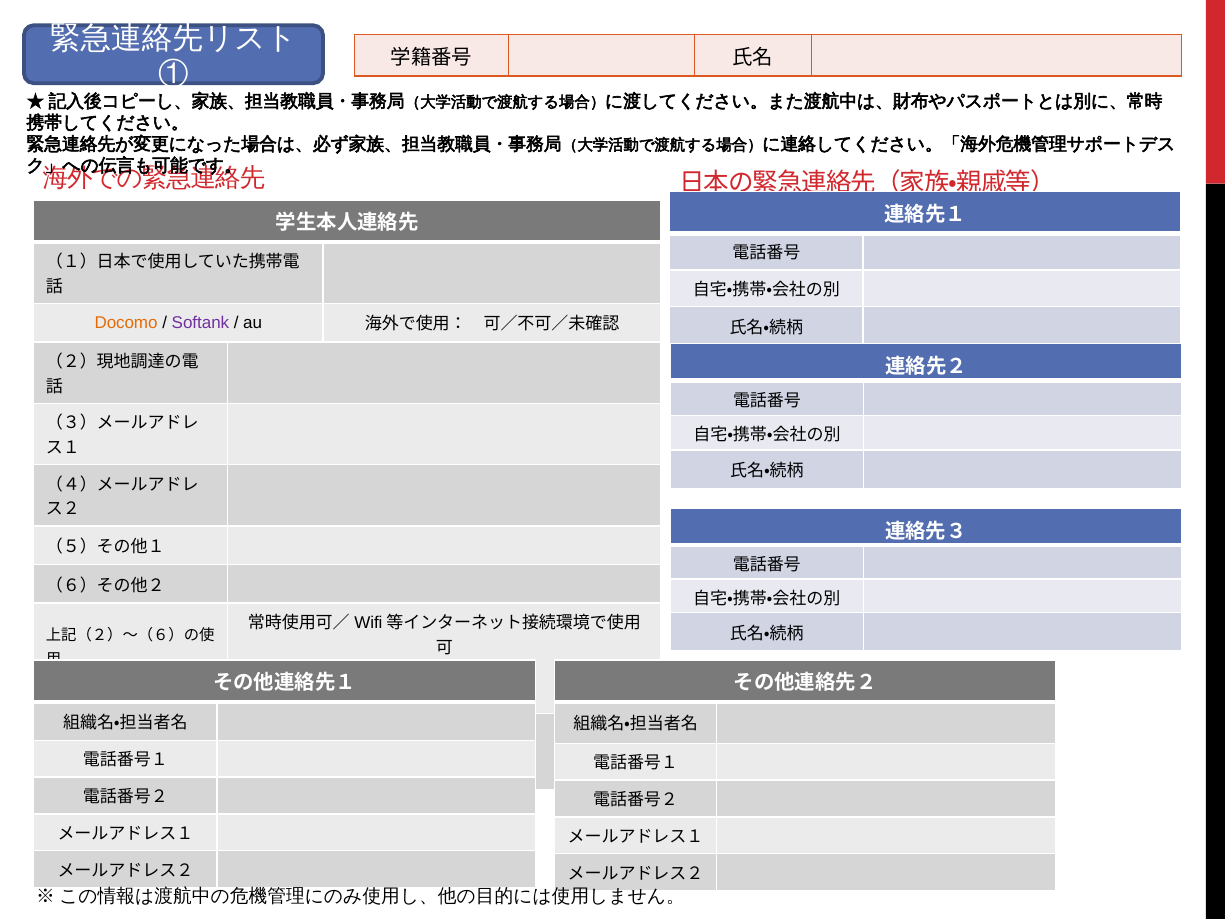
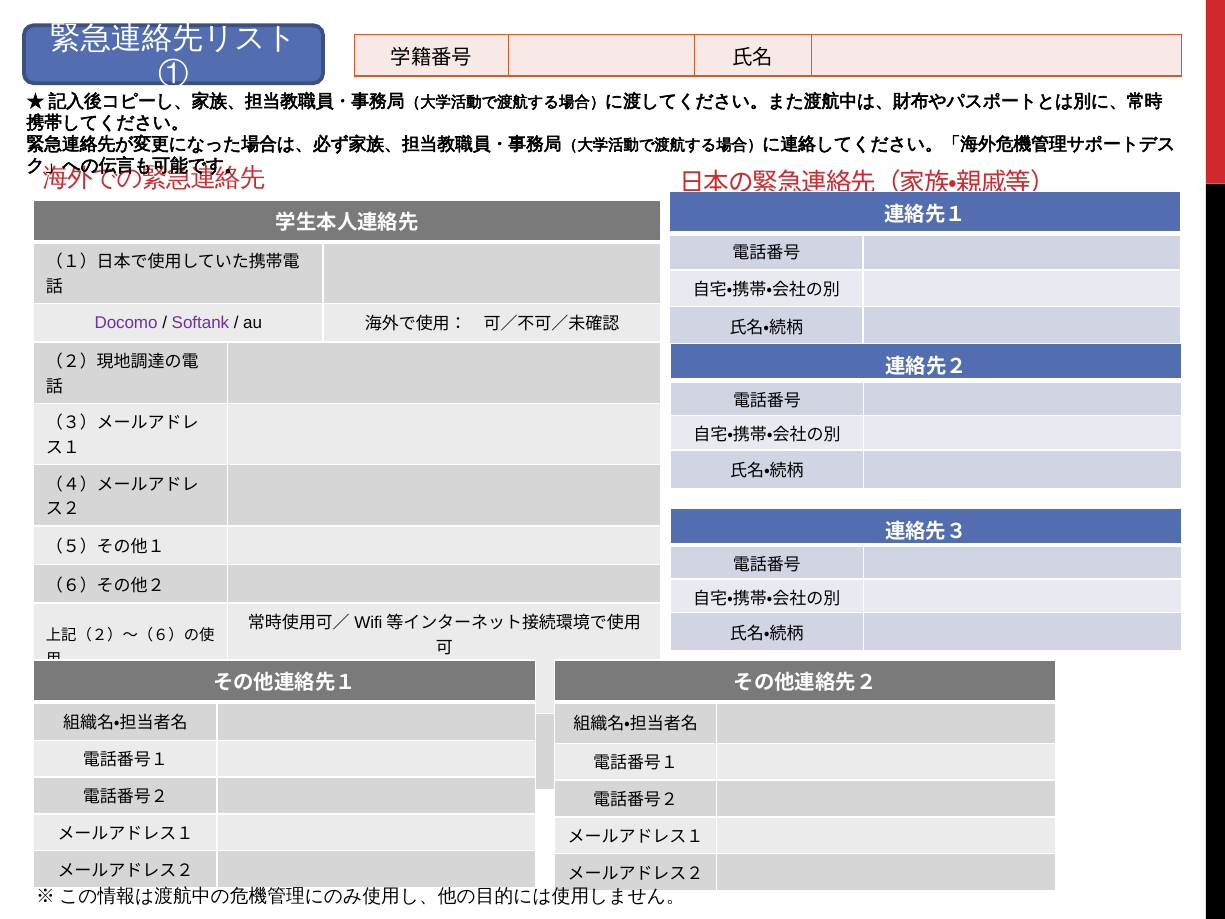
Docomo colour: orange -> purple
